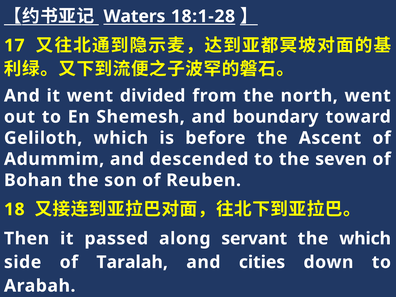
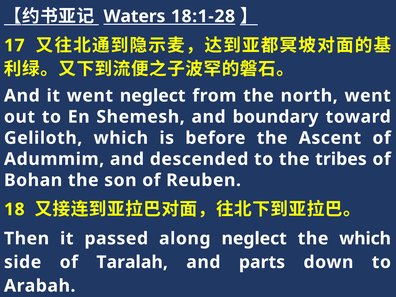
went divided: divided -> neglect
seven: seven -> tribes
along servant: servant -> neglect
cities: cities -> parts
